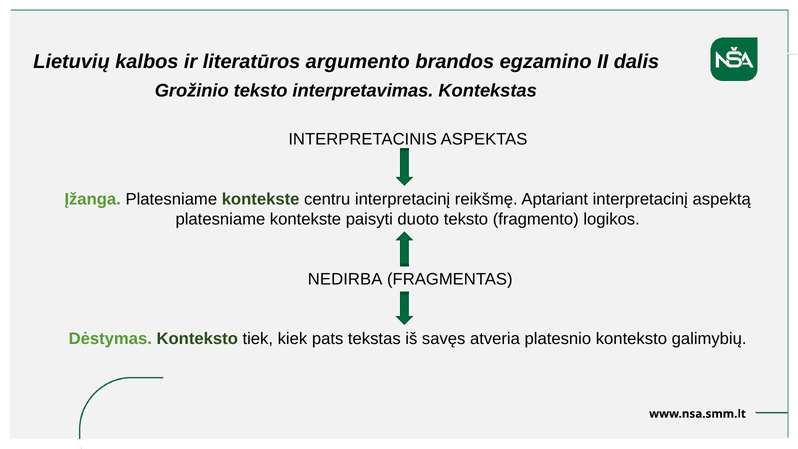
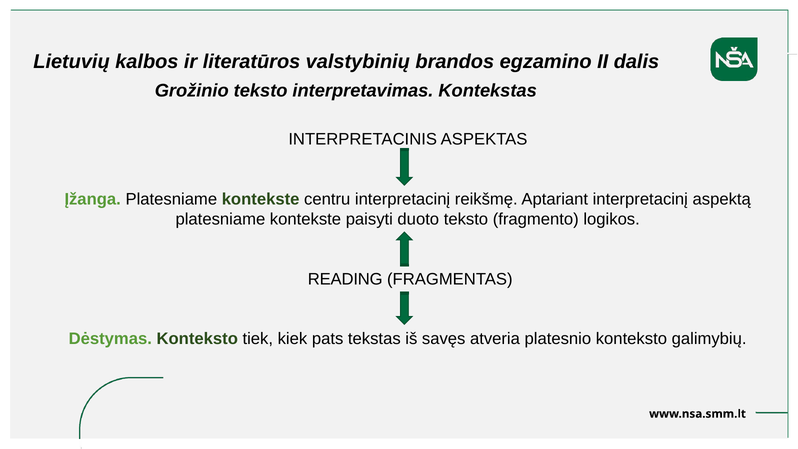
argumento: argumento -> valstybinių
NEDIRBA: NEDIRBA -> READING
